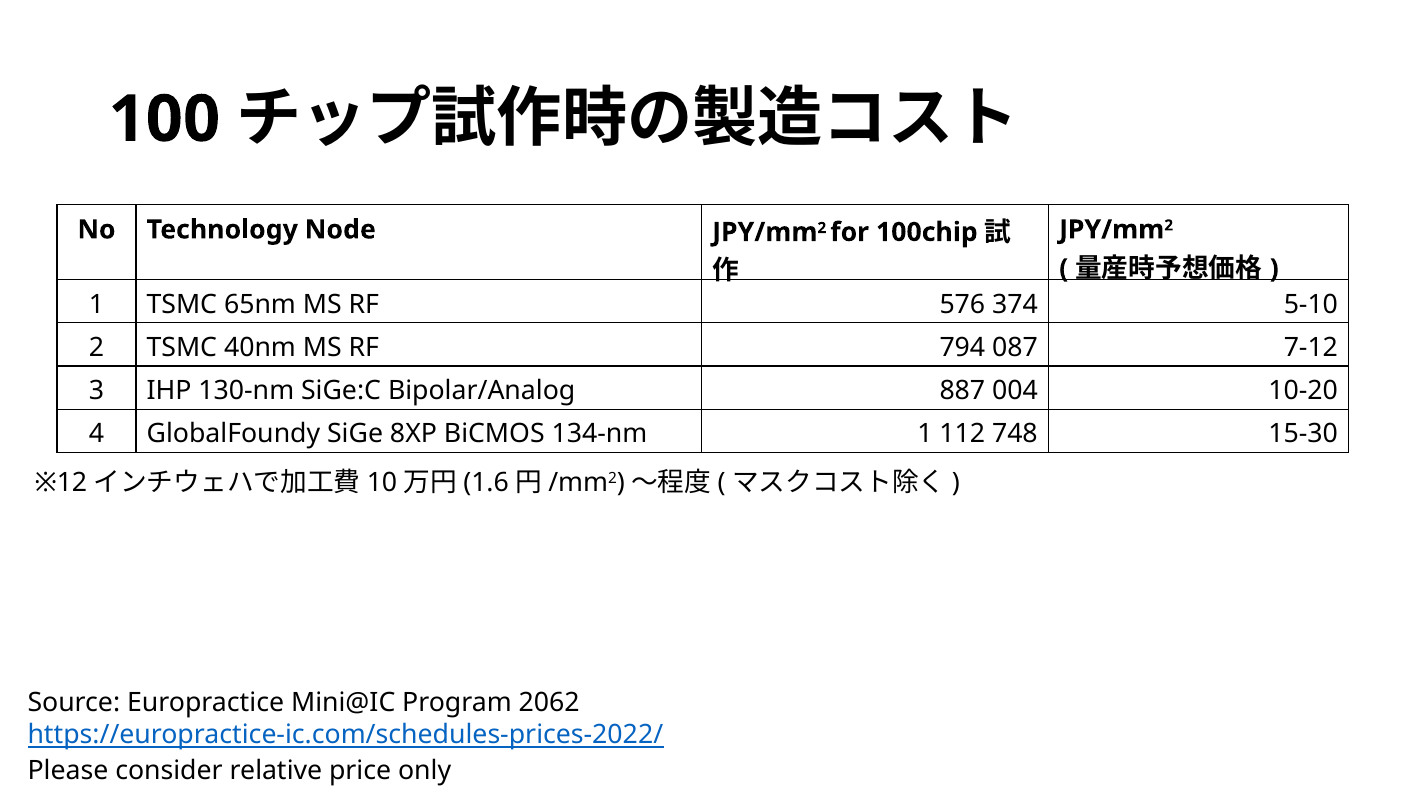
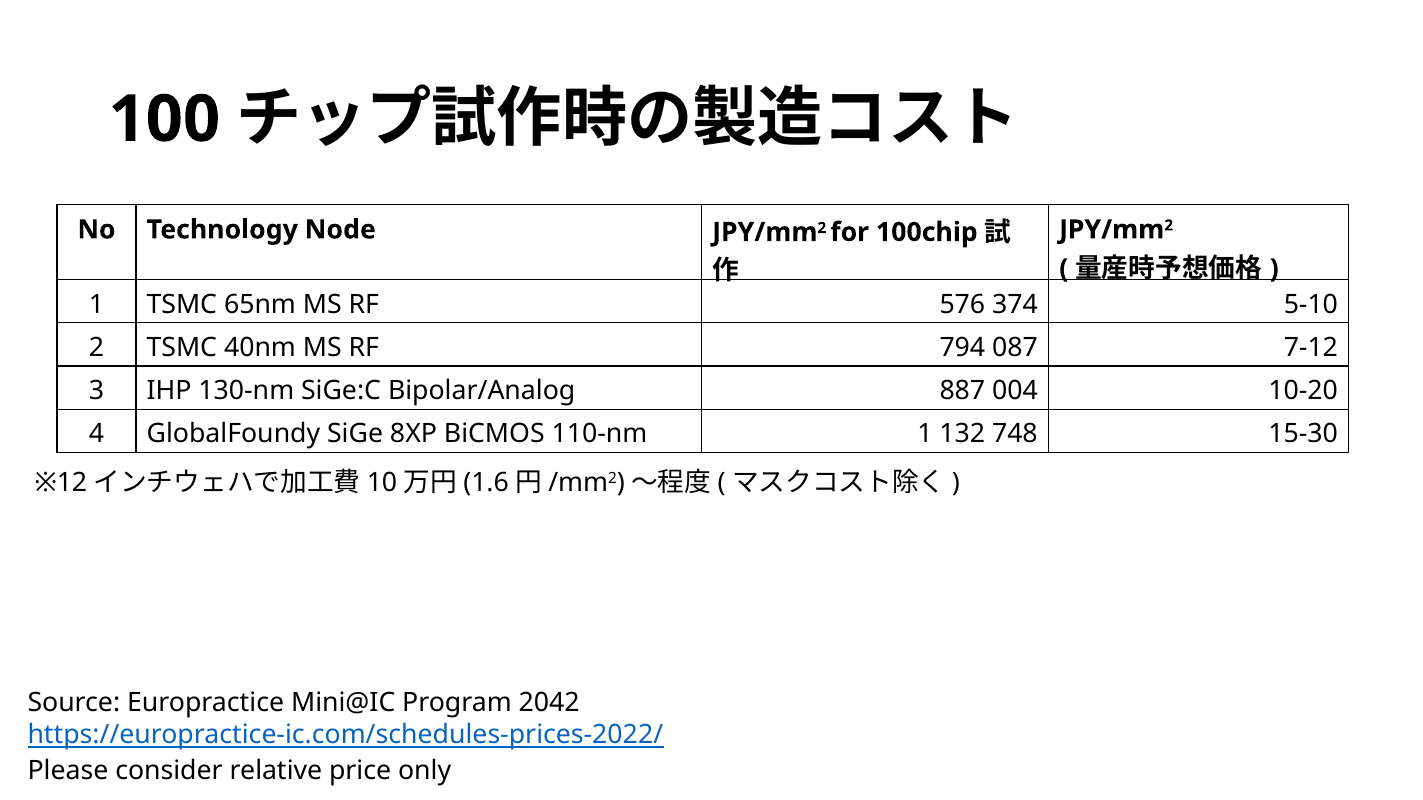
134-nm: 134-nm -> 110-nm
112: 112 -> 132
2062: 2062 -> 2042
